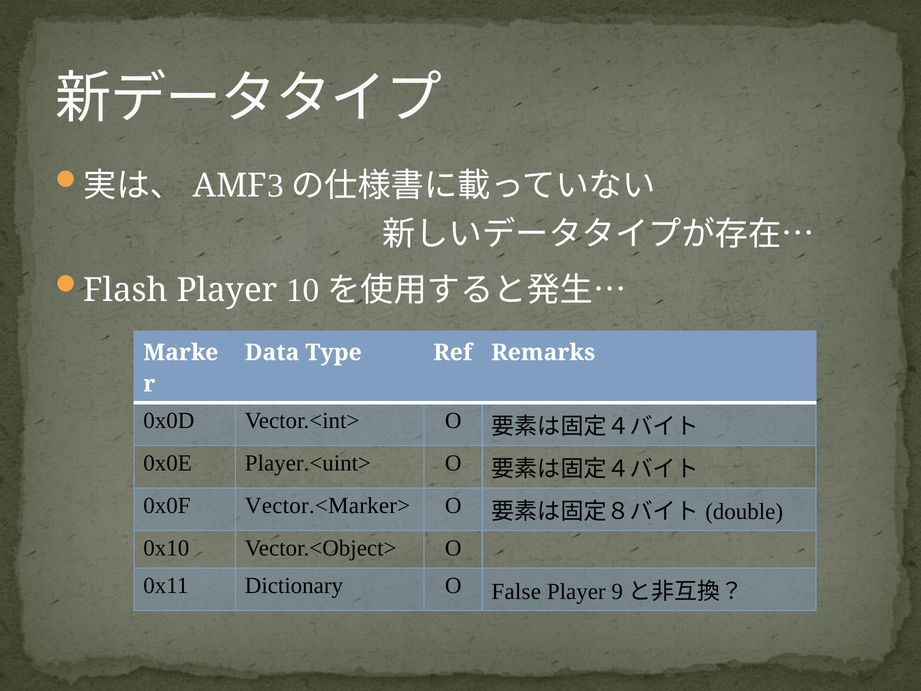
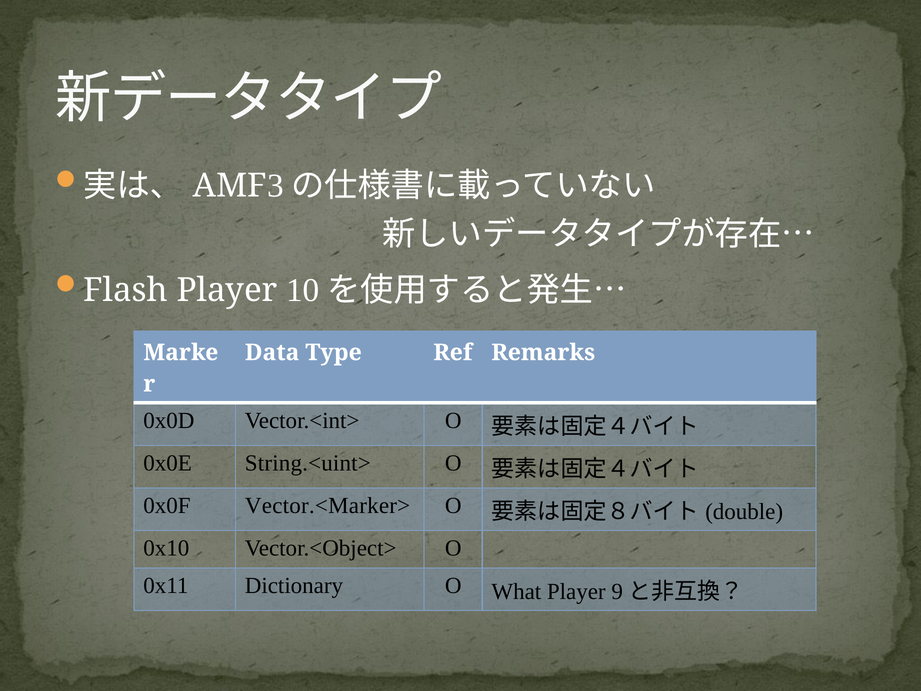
Player.<uint>: Player.<uint> -> String.<uint>
False: False -> What
